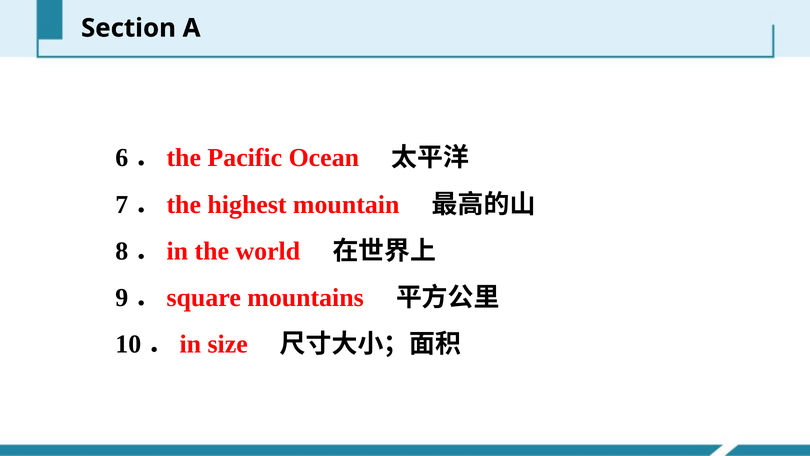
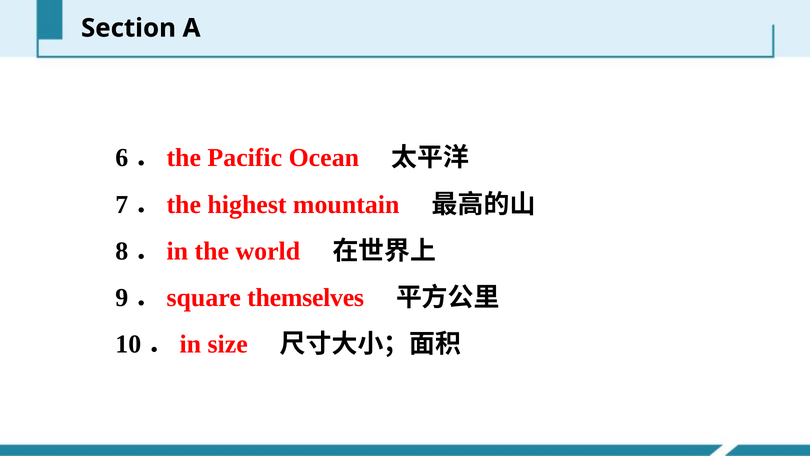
mountains: mountains -> themselves
